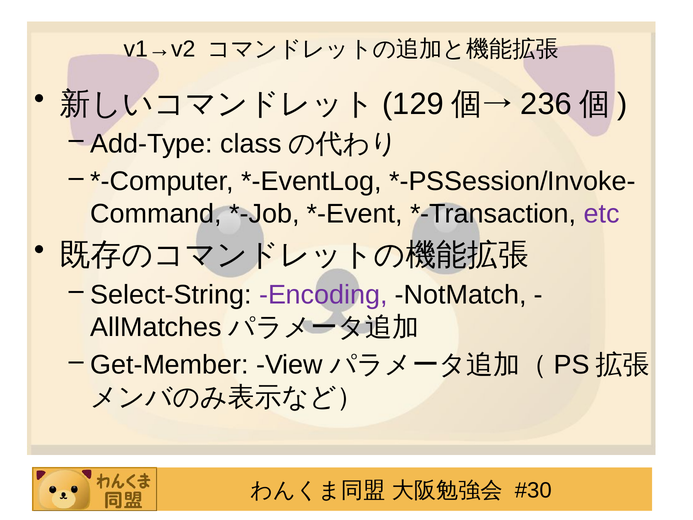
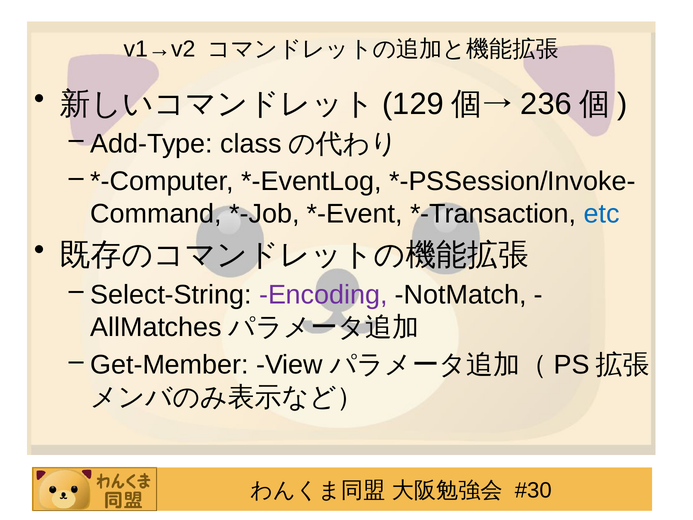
etc colour: purple -> blue
